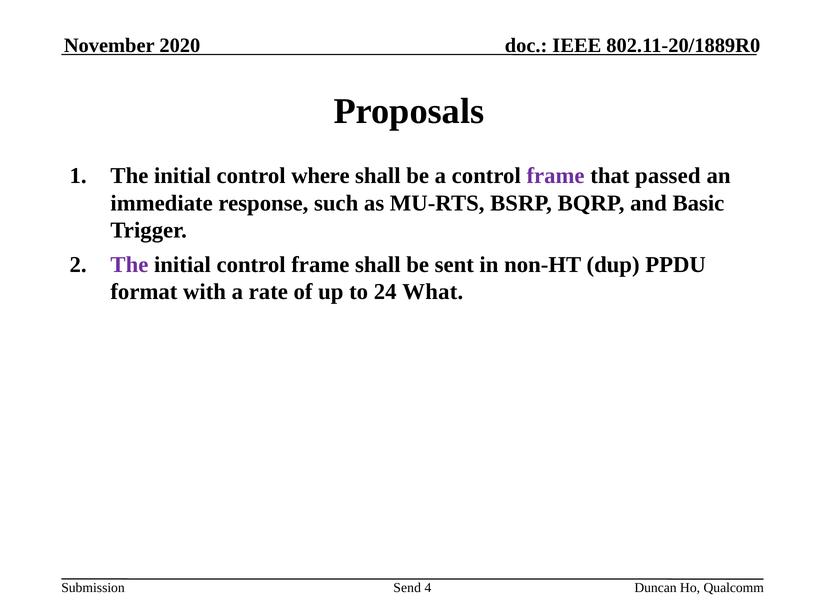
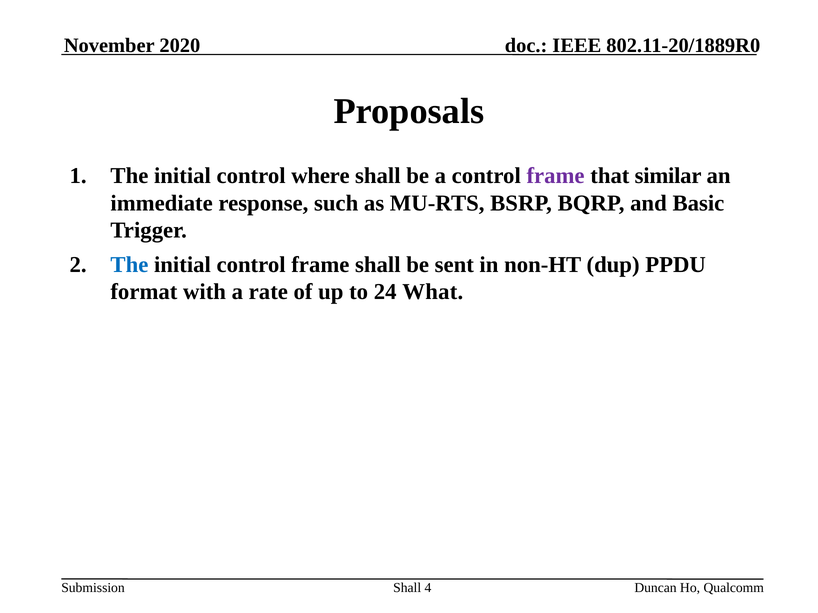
passed: passed -> similar
The at (129, 265) colour: purple -> blue
Send at (407, 588): Send -> Shall
